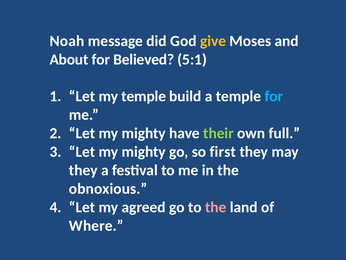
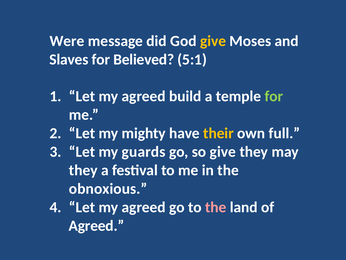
Noah: Noah -> Were
About: About -> Slaves
temple at (144, 96): temple -> agreed
for at (274, 96) colour: light blue -> light green
their colour: light green -> yellow
mighty at (144, 152): mighty -> guards
so first: first -> give
Where at (96, 225): Where -> Agreed
